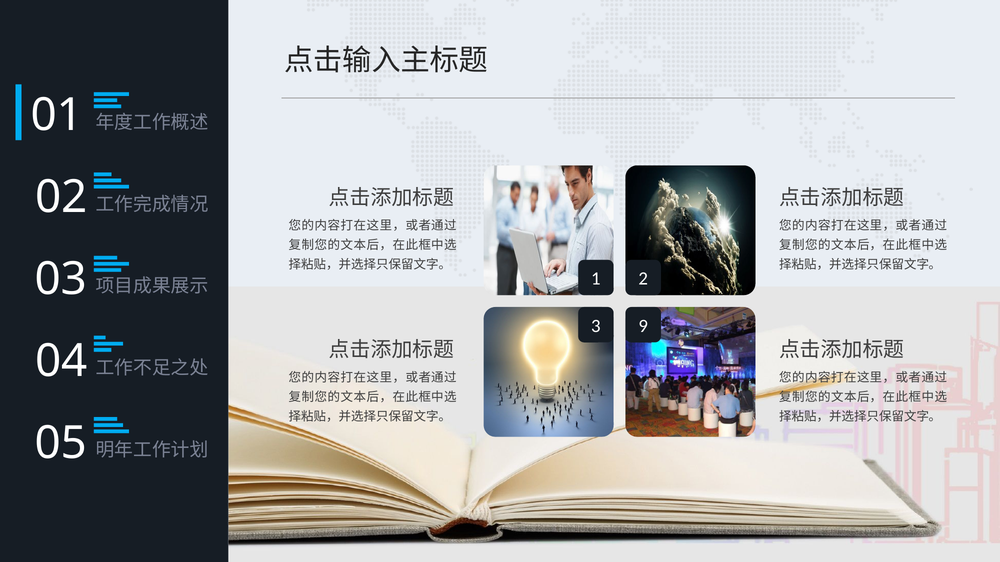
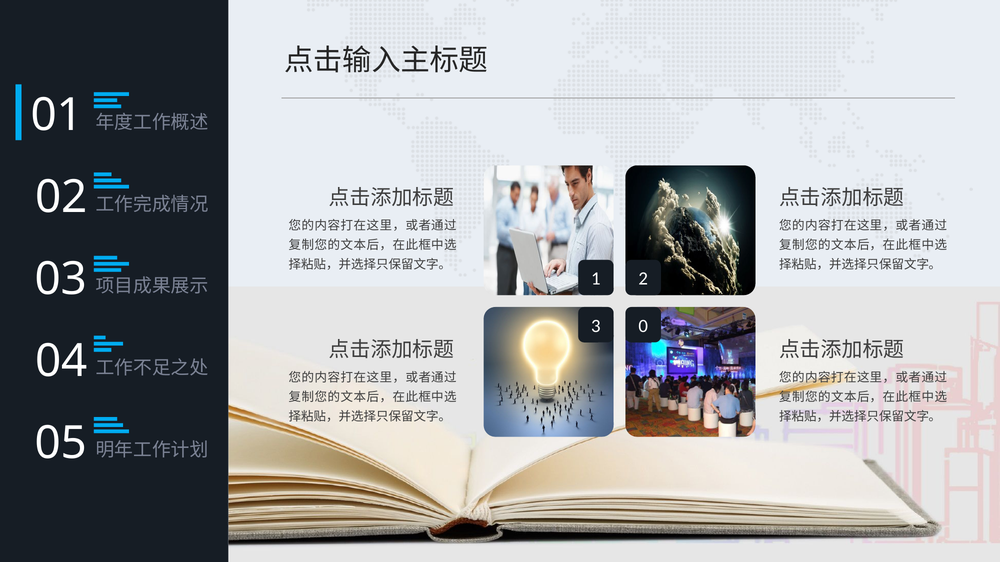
9: 9 -> 0
